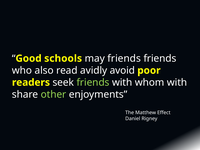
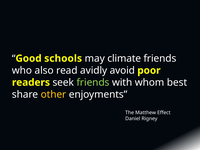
may friends: friends -> climate
whom with: with -> best
other colour: light green -> yellow
